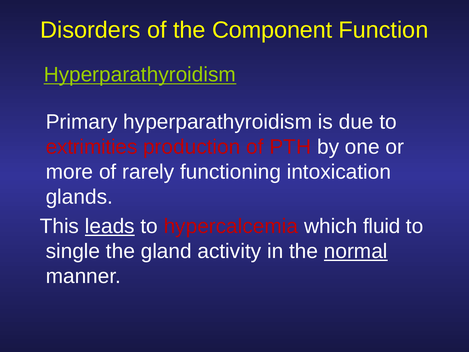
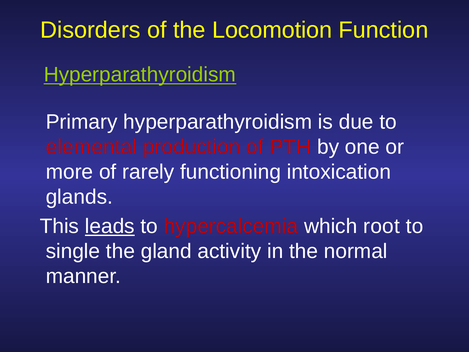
Component: Component -> Locomotion
extrimities: extrimities -> elemental
fluid: fluid -> root
normal underline: present -> none
